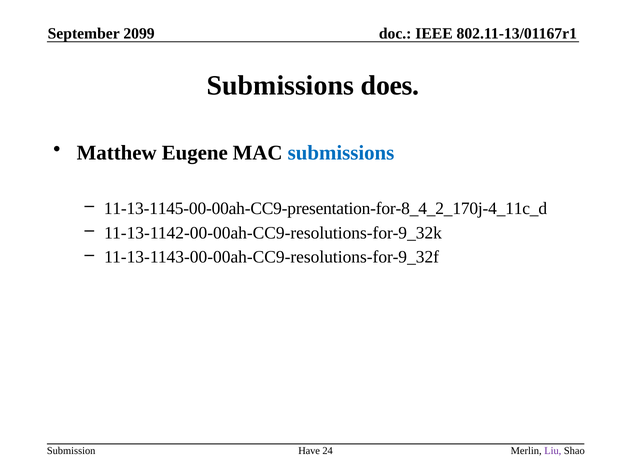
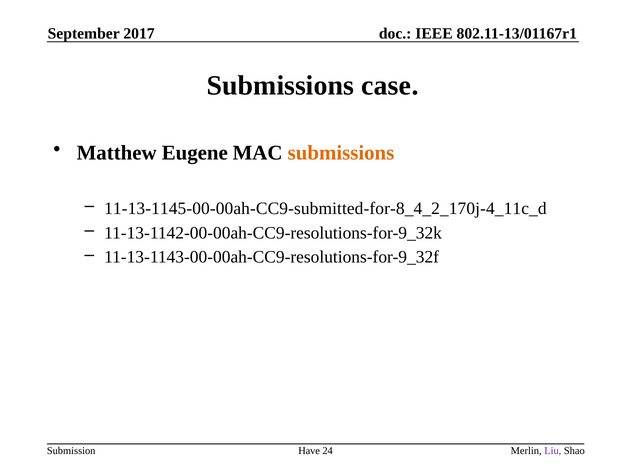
2099: 2099 -> 2017
does: does -> case
submissions at (341, 153) colour: blue -> orange
11-13-1145-00-00ah-CC9-presentation-for-8_4_2_170j-4_11c_d: 11-13-1145-00-00ah-CC9-presentation-for-8_4_2_170j-4_11c_d -> 11-13-1145-00-00ah-CC9-submitted-for-8_4_2_170j-4_11c_d
